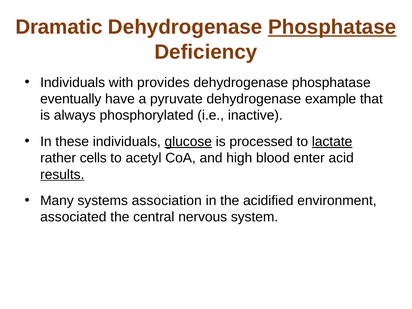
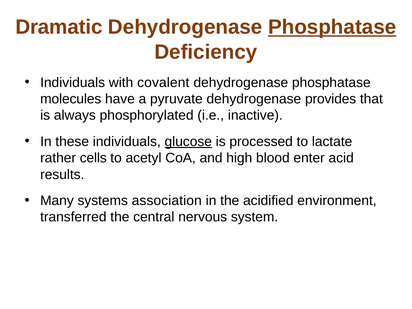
provides: provides -> covalent
eventually: eventually -> molecules
example: example -> provides
lactate underline: present -> none
results underline: present -> none
associated: associated -> transferred
